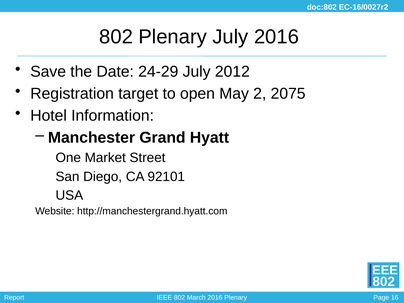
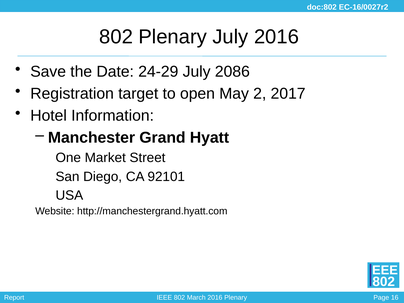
2012: 2012 -> 2086
2075: 2075 -> 2017
